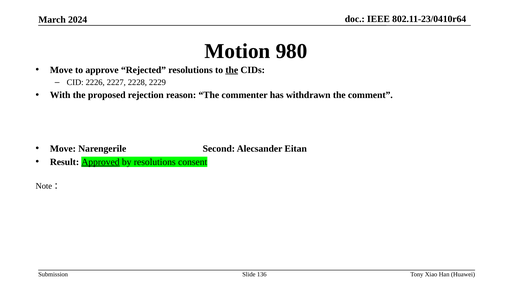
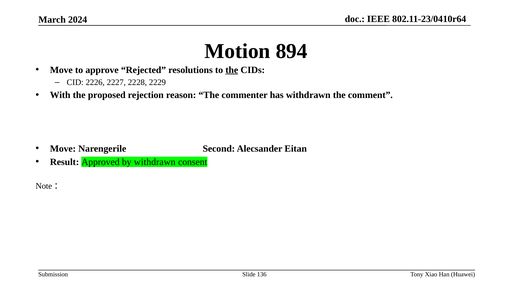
980: 980 -> 894
Approved underline: present -> none
by resolutions: resolutions -> withdrawn
